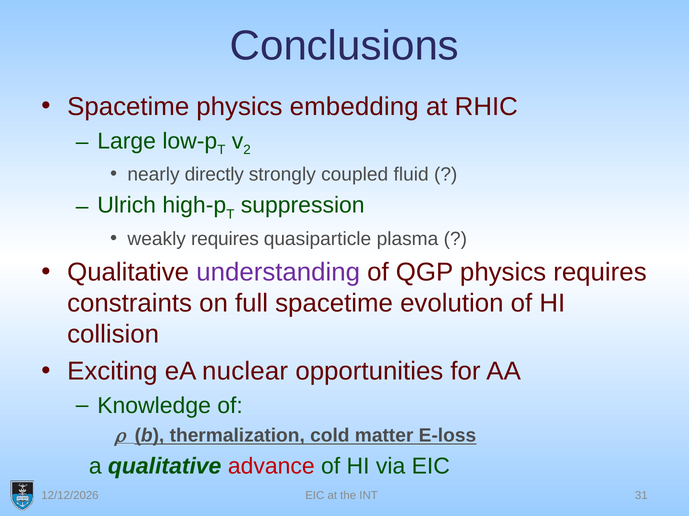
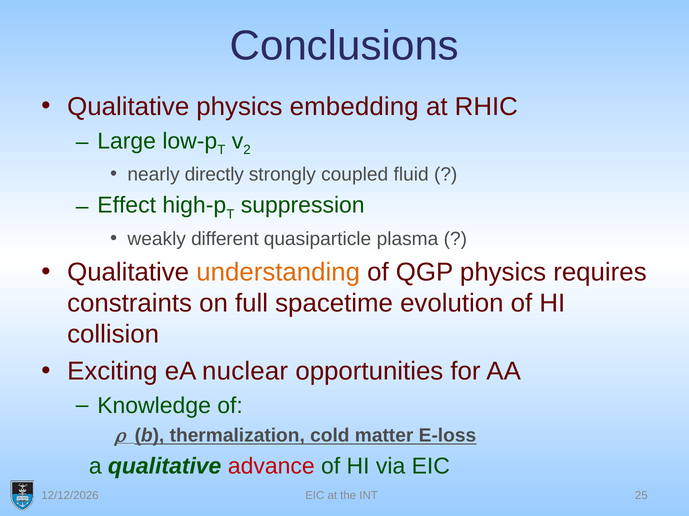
Spacetime at (128, 107): Spacetime -> Qualitative
Ulrich: Ulrich -> Effect
weakly requires: requires -> different
understanding colour: purple -> orange
31: 31 -> 25
